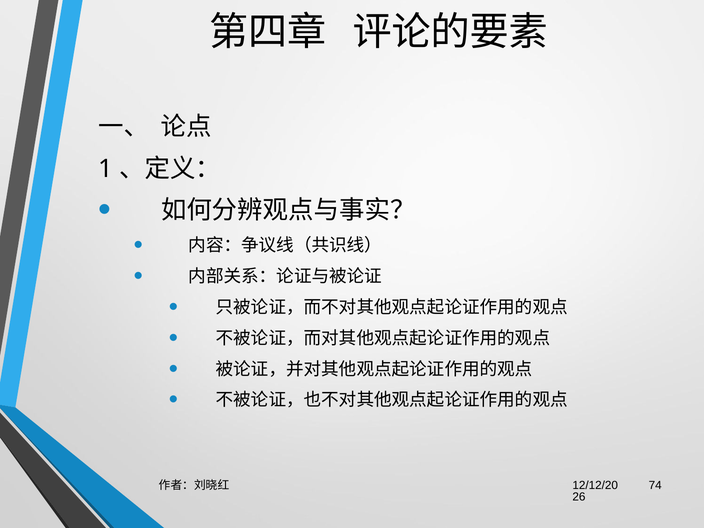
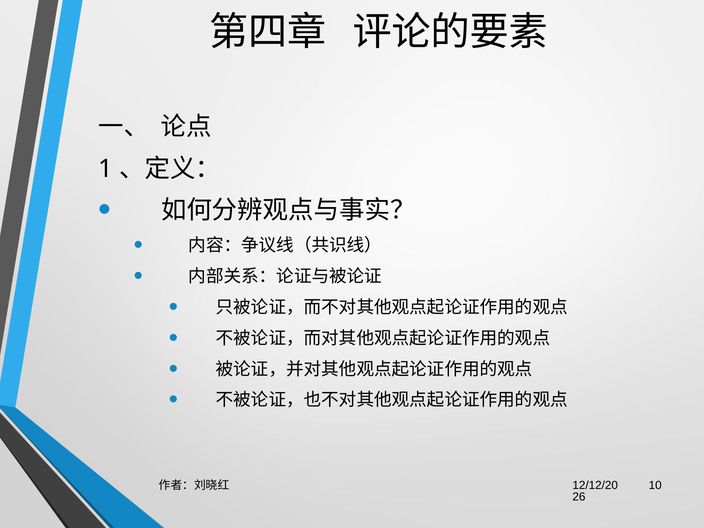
74: 74 -> 10
